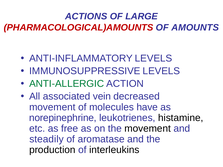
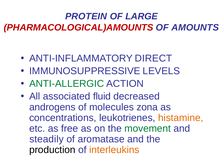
ACTIONS: ACTIONS -> PROTEIN
ANTI-INFLAMMATORY LEVELS: LEVELS -> DIRECT
vein: vein -> fluid
movement at (52, 107): movement -> androgens
have: have -> zona
norepinephrine: norepinephrine -> concentrations
histamine colour: black -> orange
movement at (148, 129) colour: black -> green
interleukins colour: black -> orange
